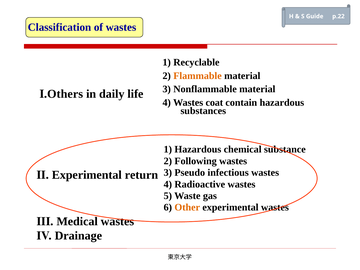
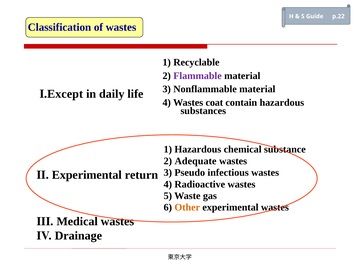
Flammable colour: orange -> purple
Others: Others -> Except
Following: Following -> Adequate
